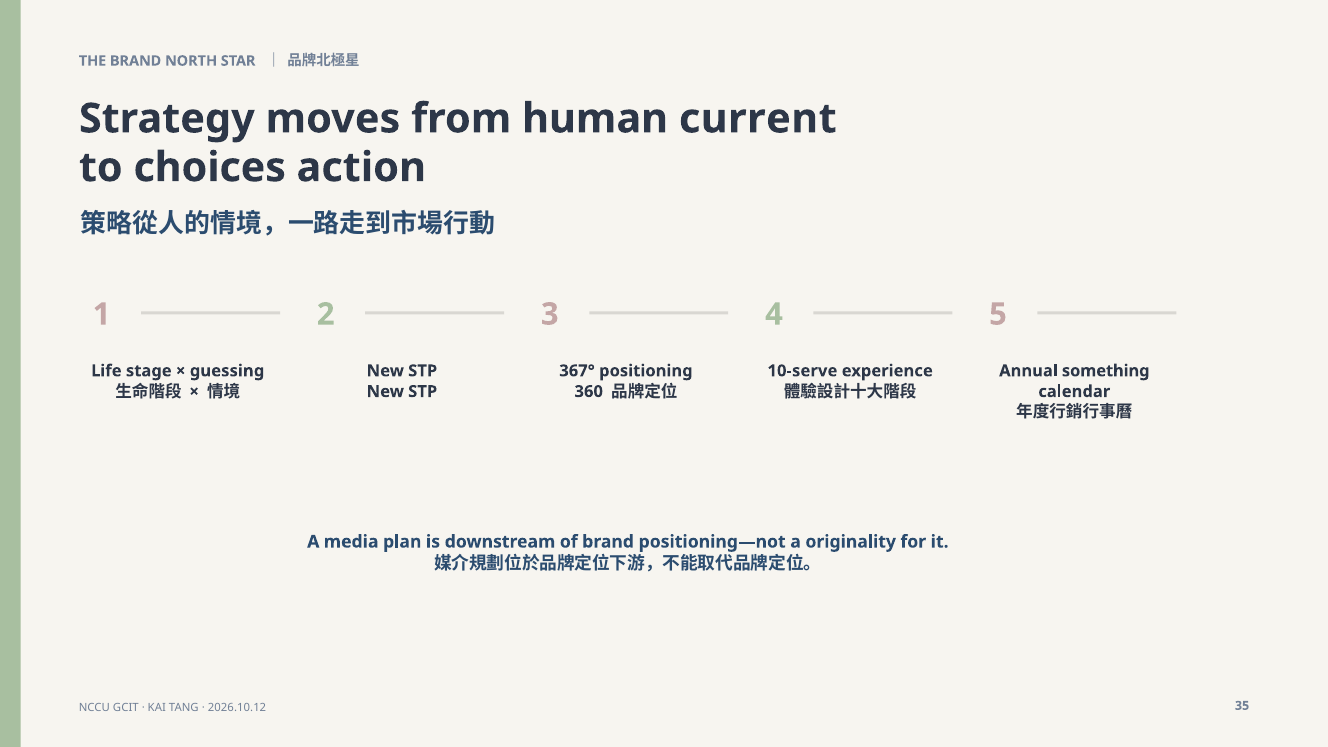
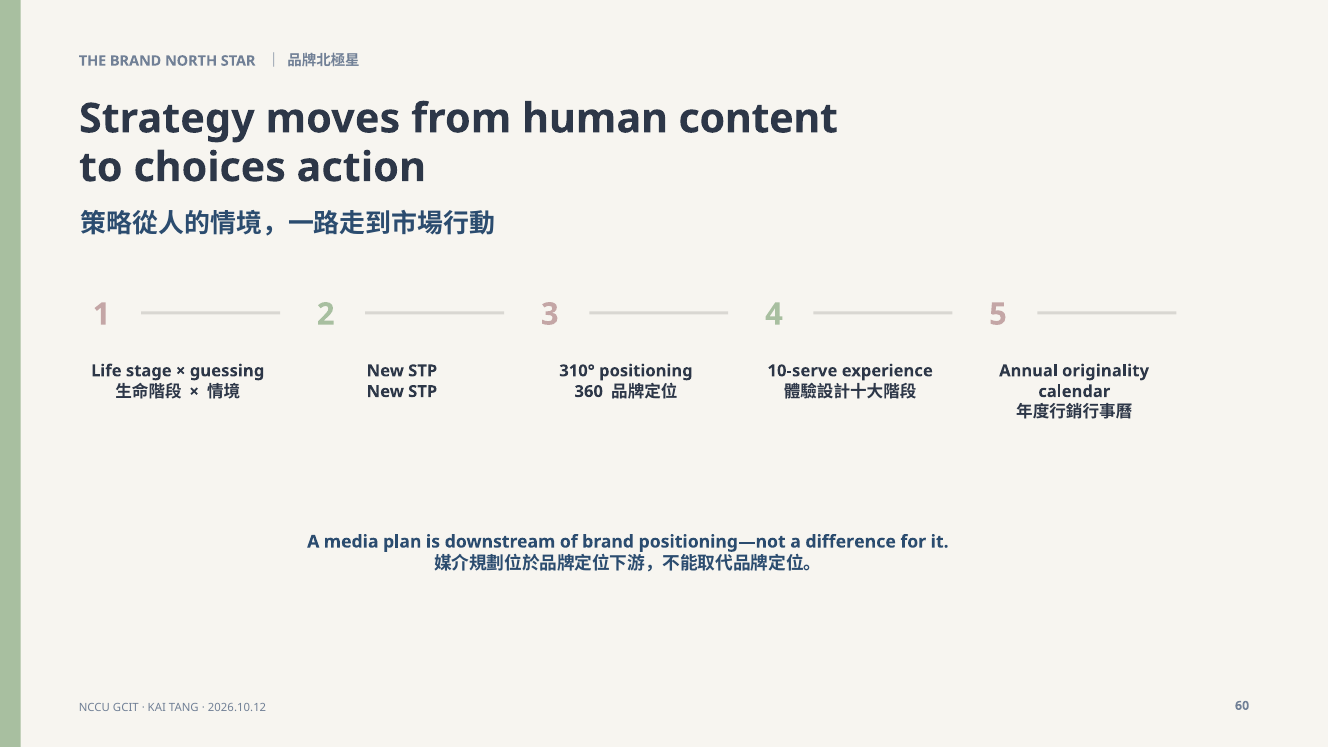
current: current -> content
367°: 367° -> 310°
something: something -> originality
originality: originality -> difference
35: 35 -> 60
